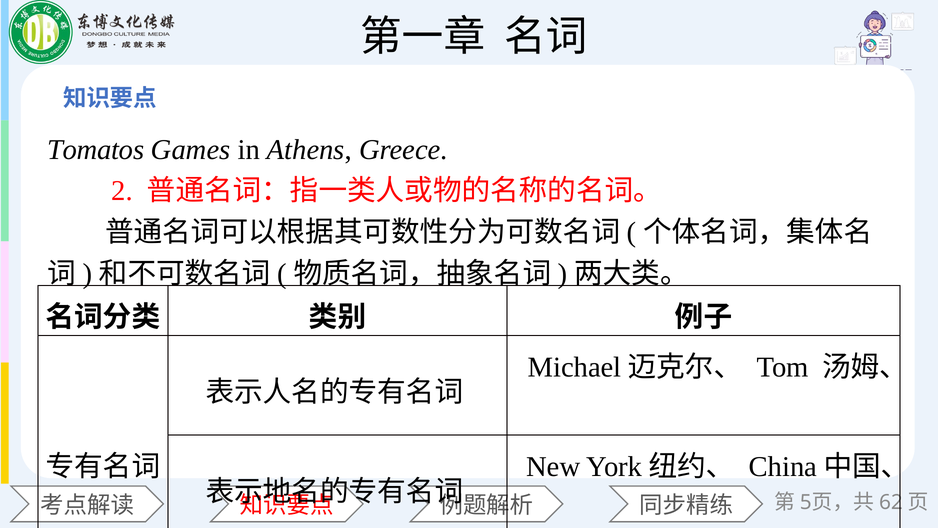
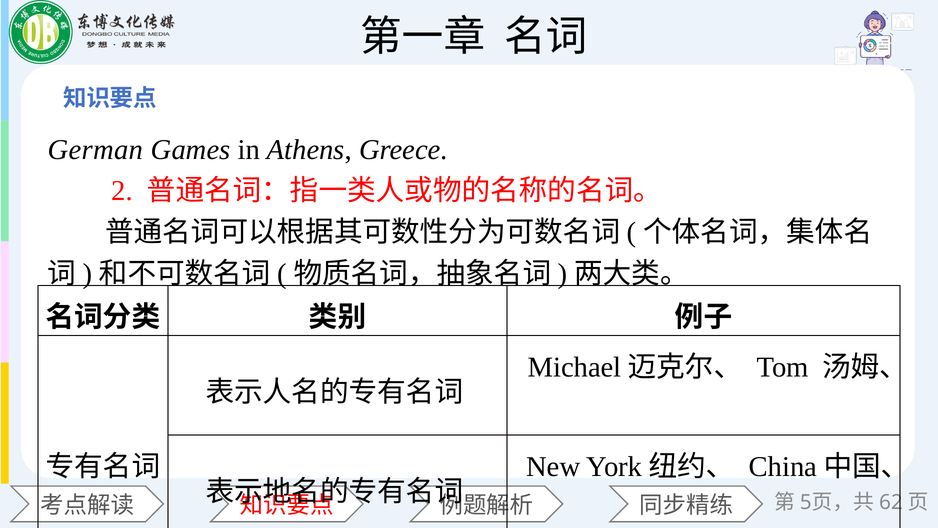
Tomatos: Tomatos -> German
